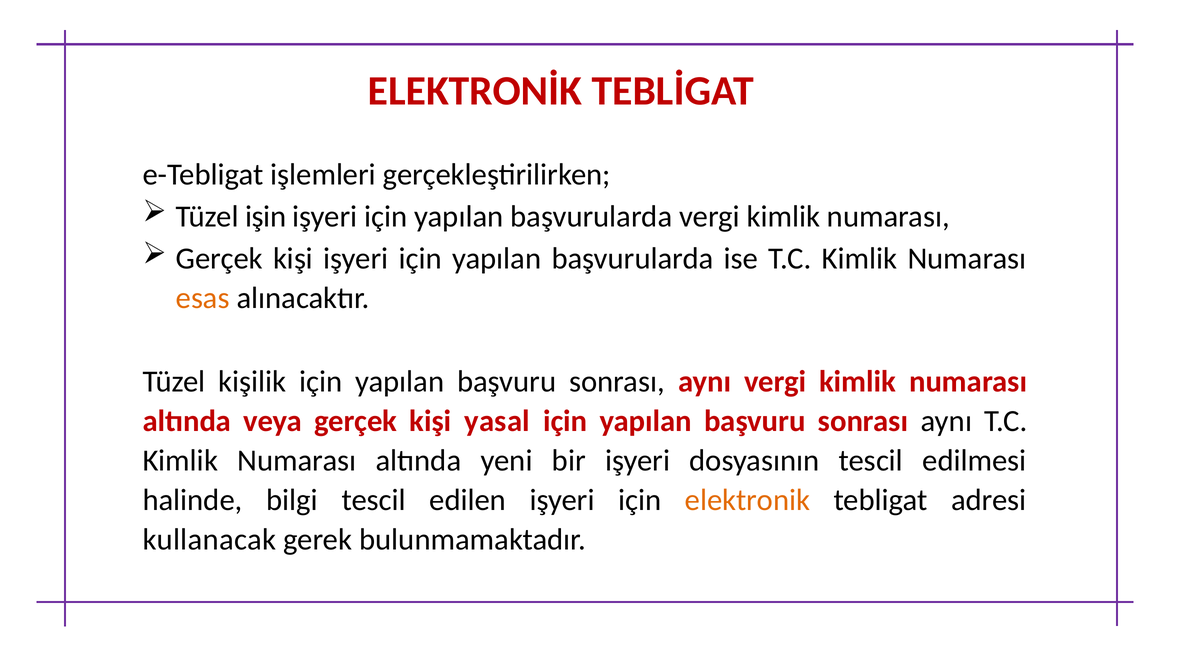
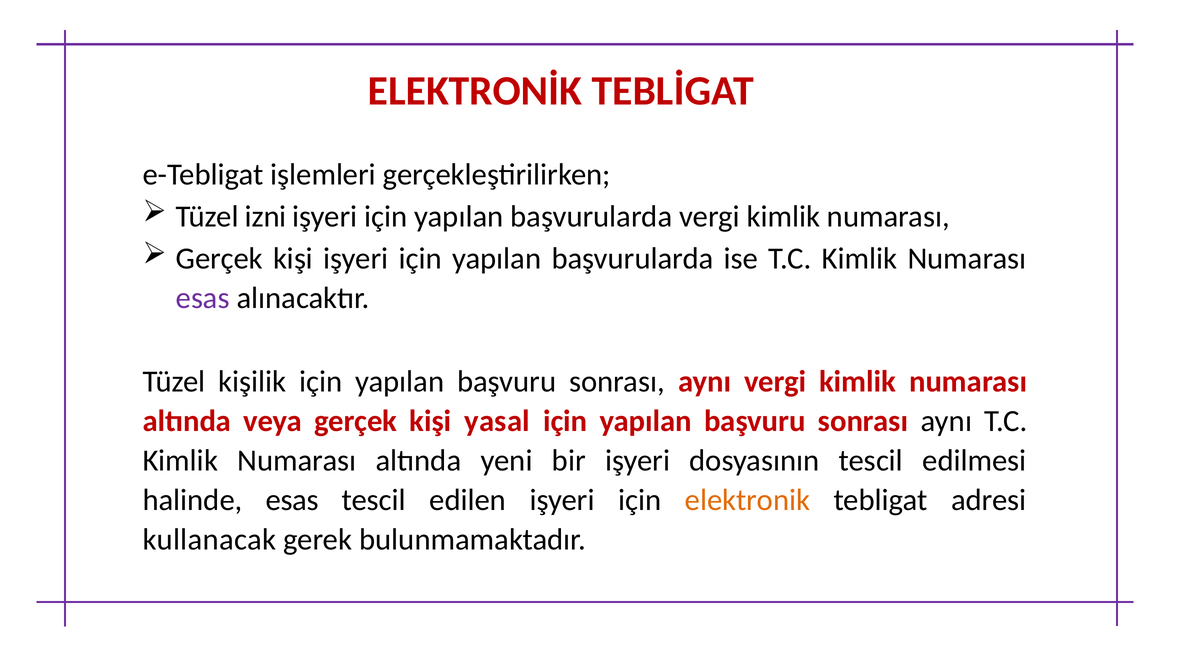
işin: işin -> izni
esas at (203, 298) colour: orange -> purple
halinde bilgi: bilgi -> esas
